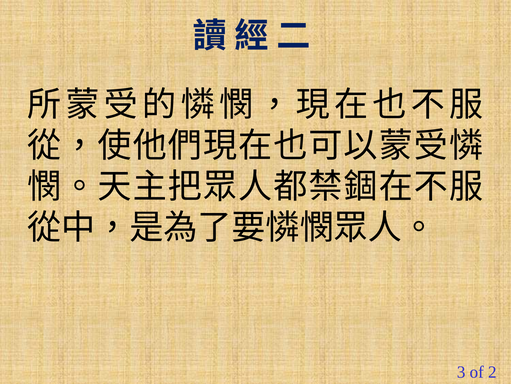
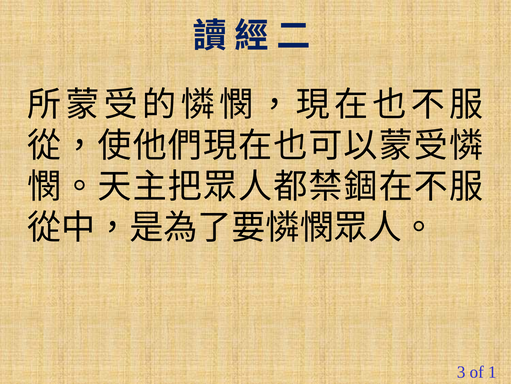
2: 2 -> 1
